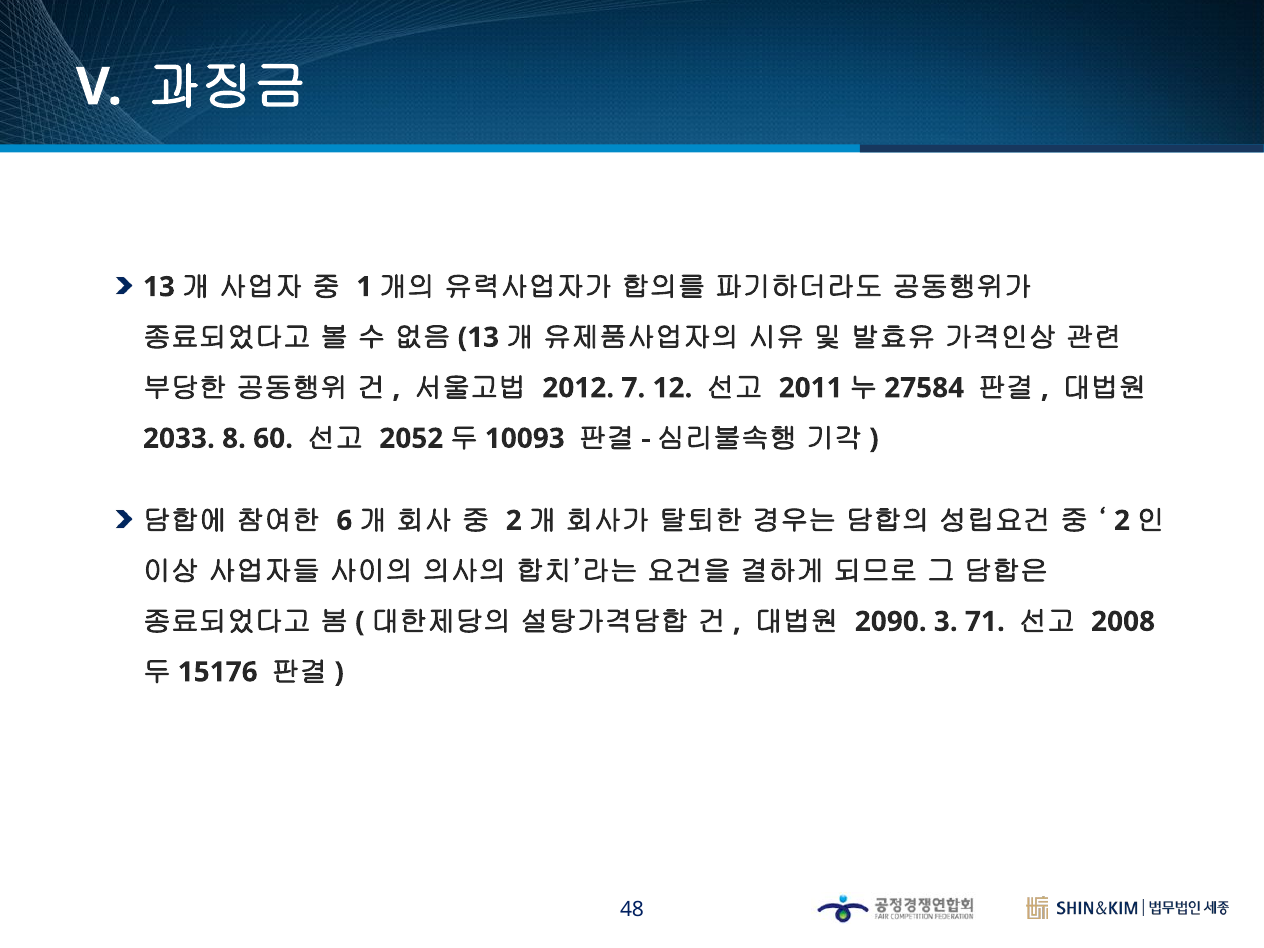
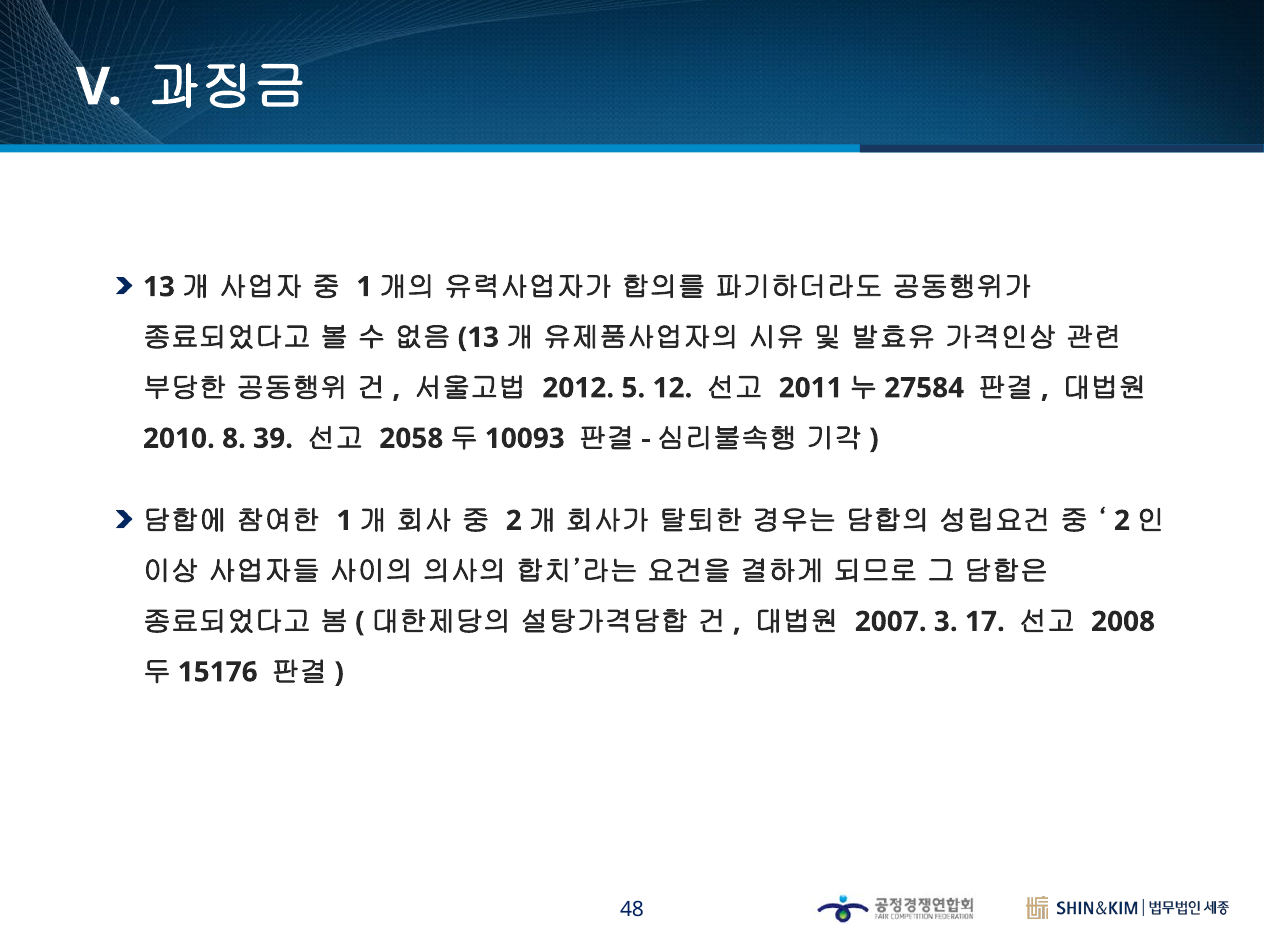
7: 7 -> 5
2033: 2033 -> 2010
60: 60 -> 39
2052: 2052 -> 2058
6 at (344, 521): 6 -> 1
2090: 2090 -> 2007
71: 71 -> 17
